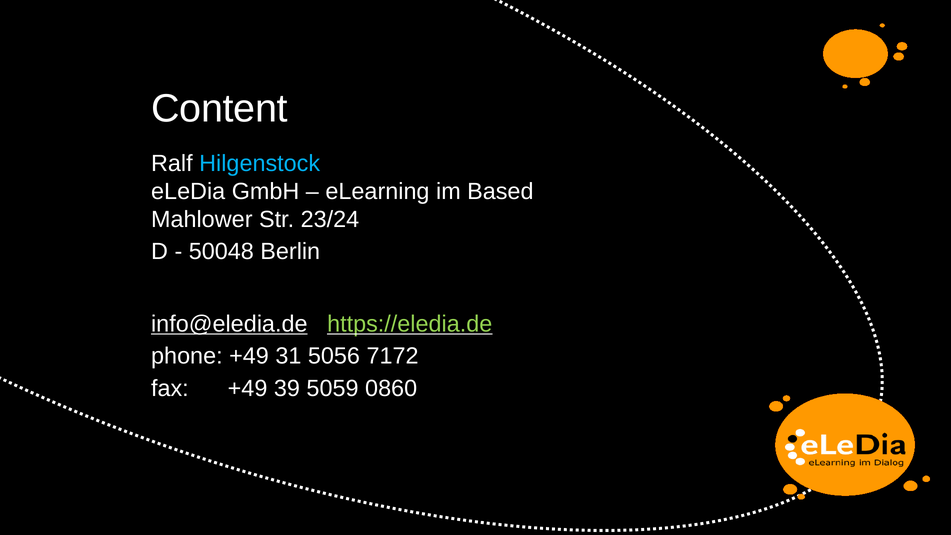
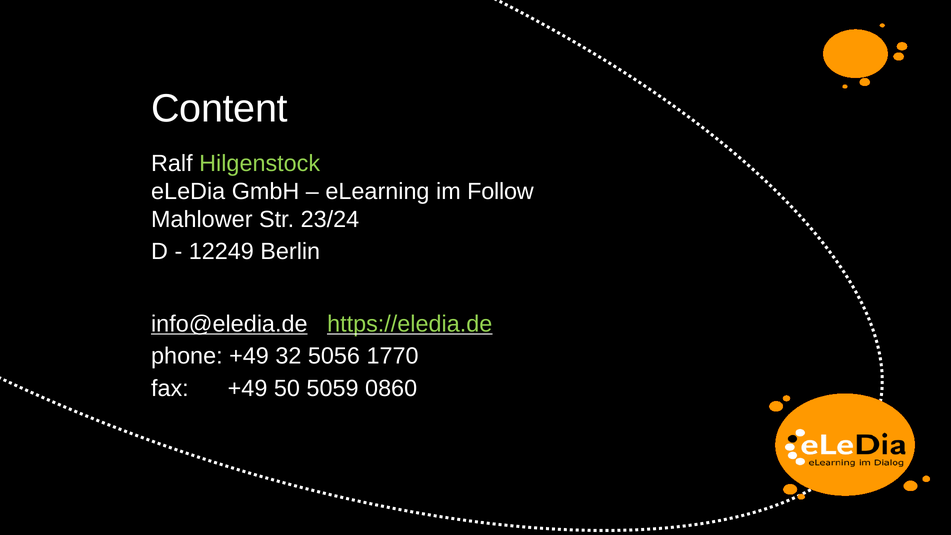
Hilgenstock colour: light blue -> light green
Based: Based -> Follow
50048: 50048 -> 12249
31: 31 -> 32
7172: 7172 -> 1770
39: 39 -> 50
